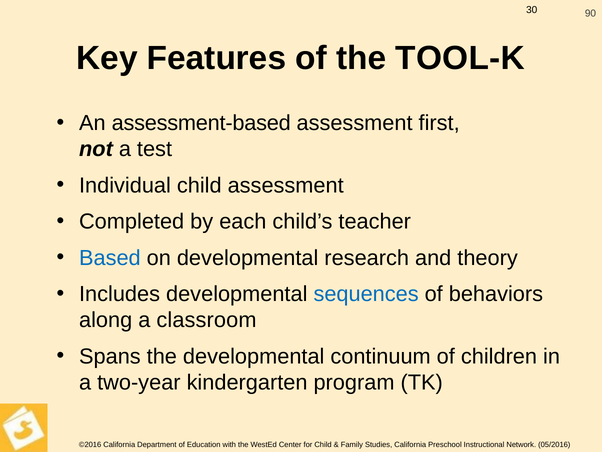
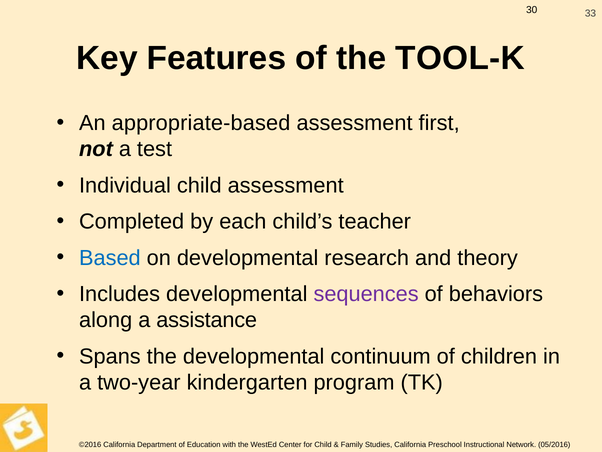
90: 90 -> 33
assessment-based: assessment-based -> appropriate-based
sequences colour: blue -> purple
classroom: classroom -> assistance
